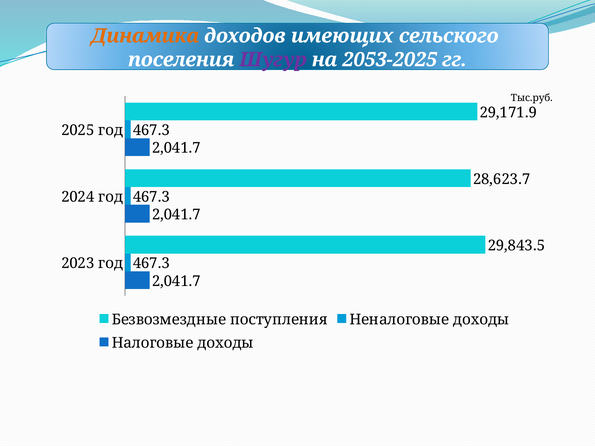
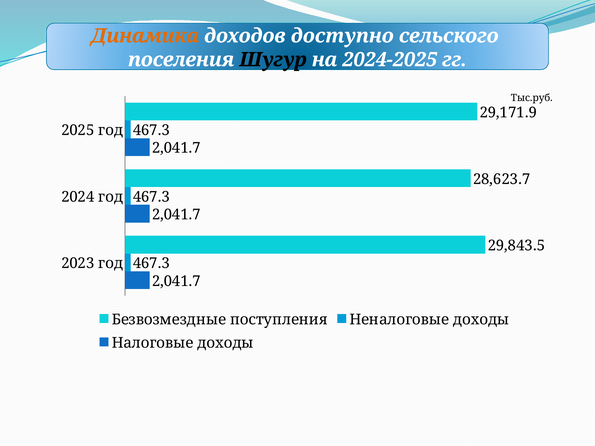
имеющих: имеющих -> доступно
Шугур colour: purple -> black
2053-2025: 2053-2025 -> 2024-2025
